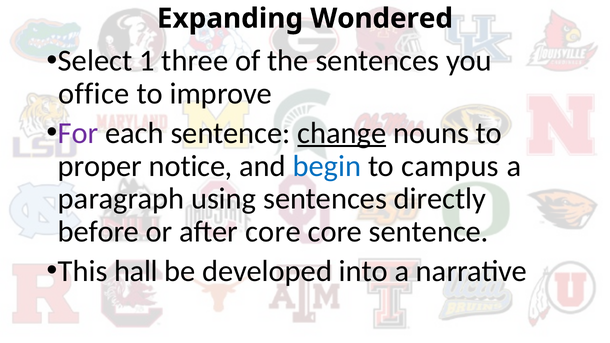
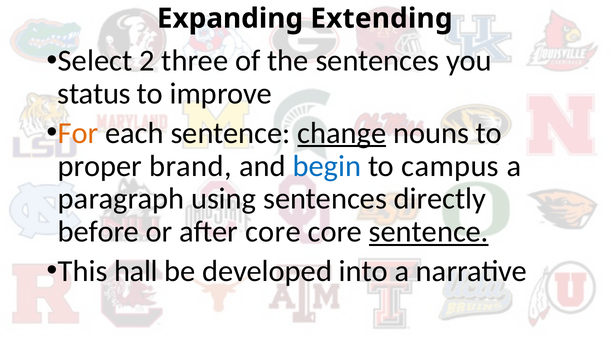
Wondered: Wondered -> Extending
1: 1 -> 2
office: office -> status
For colour: purple -> orange
notice: notice -> brand
sentence at (429, 232) underline: none -> present
